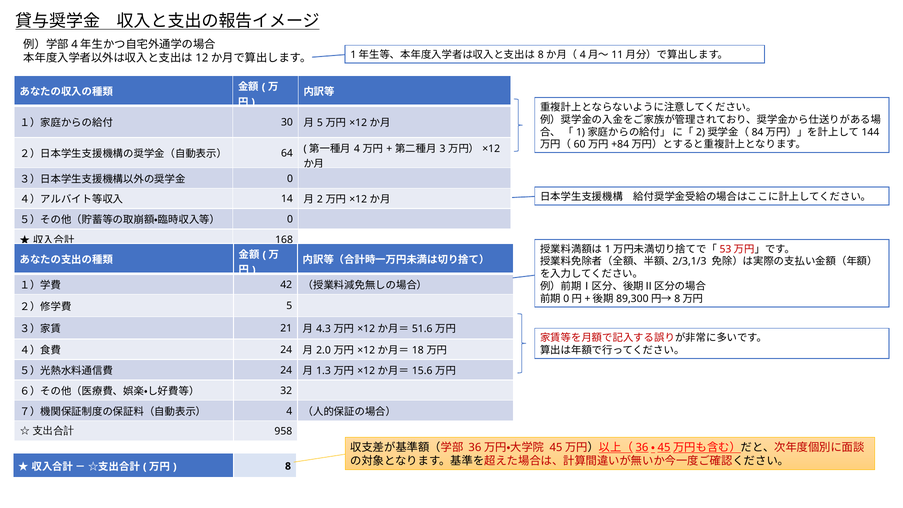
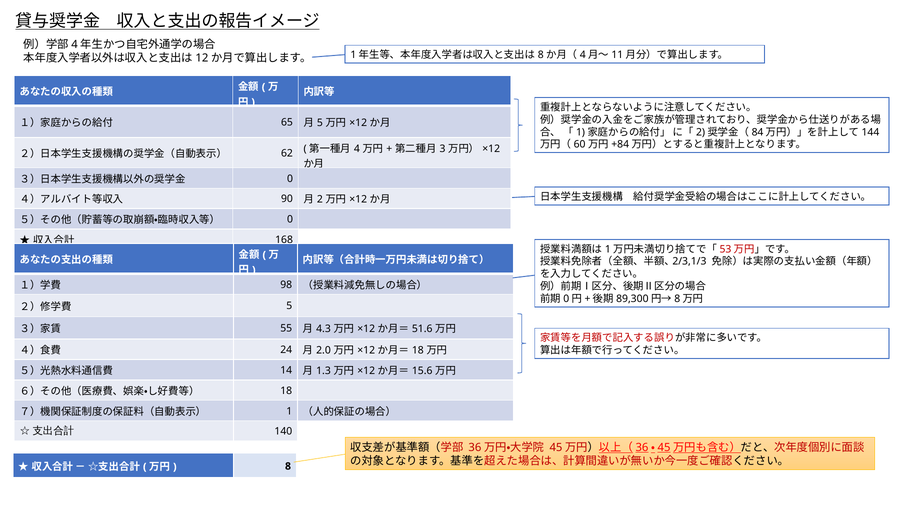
30: 30 -> 65
64: 64 -> 62
14: 14 -> 90
42: 42 -> 98
21: 21 -> 55
24 at (286, 370): 24 -> 14
32 at (286, 391): 32 -> 18
4 at (289, 411): 4 -> 1
958: 958 -> 140
